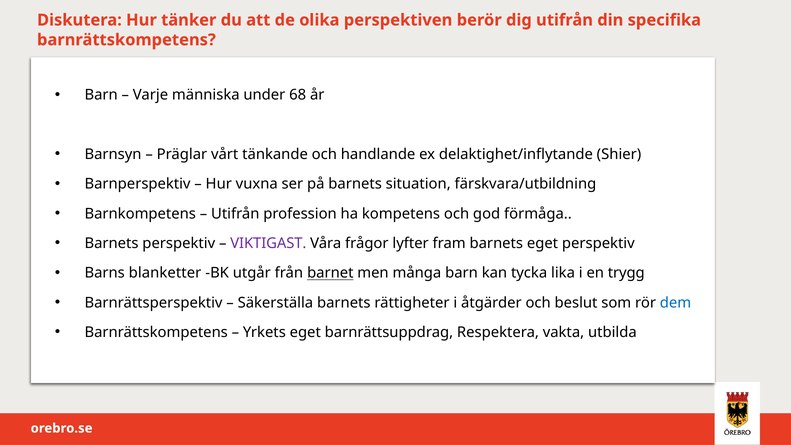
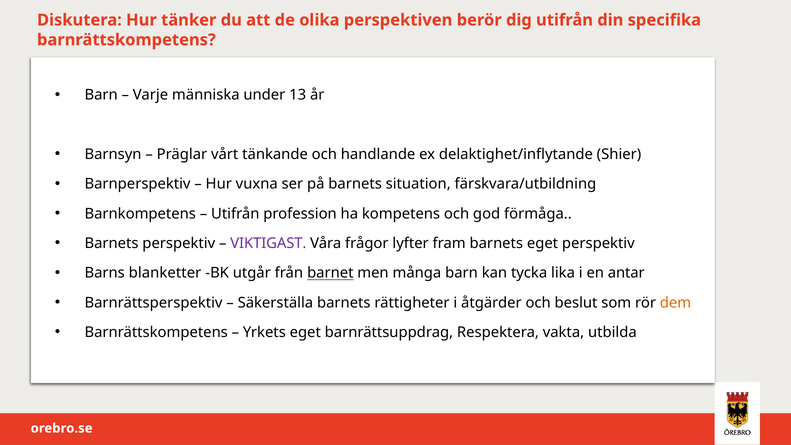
68: 68 -> 13
trygg: trygg -> antar
dem colour: blue -> orange
